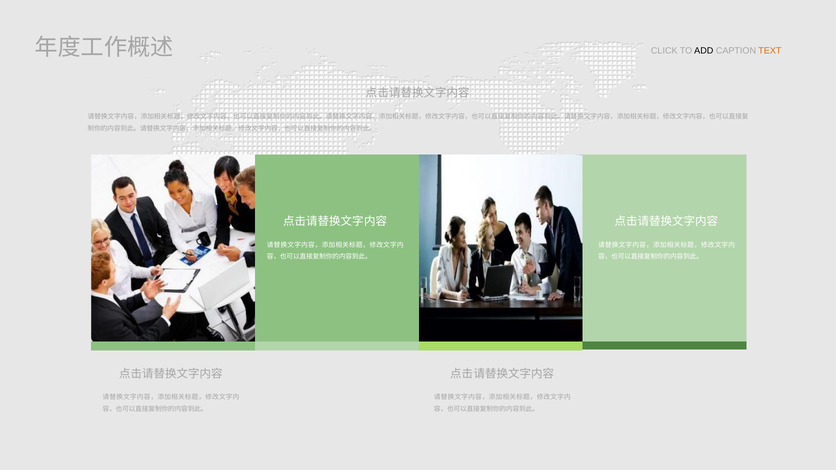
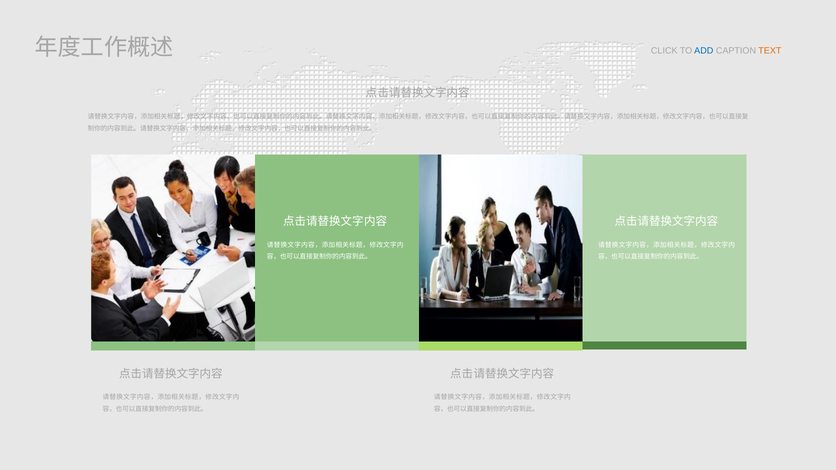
ADD colour: black -> blue
